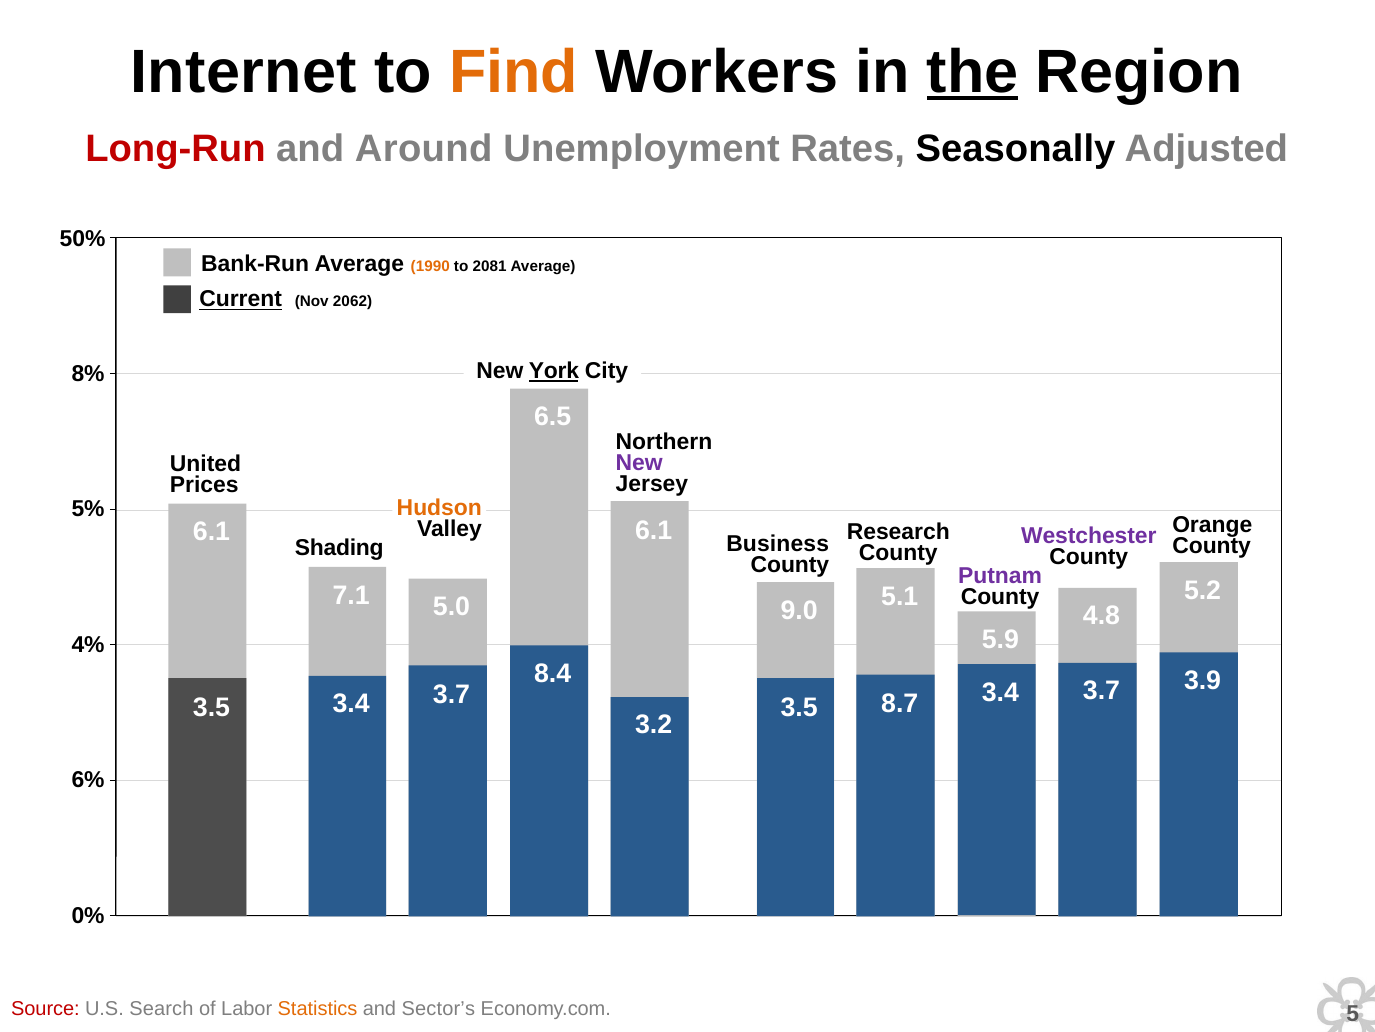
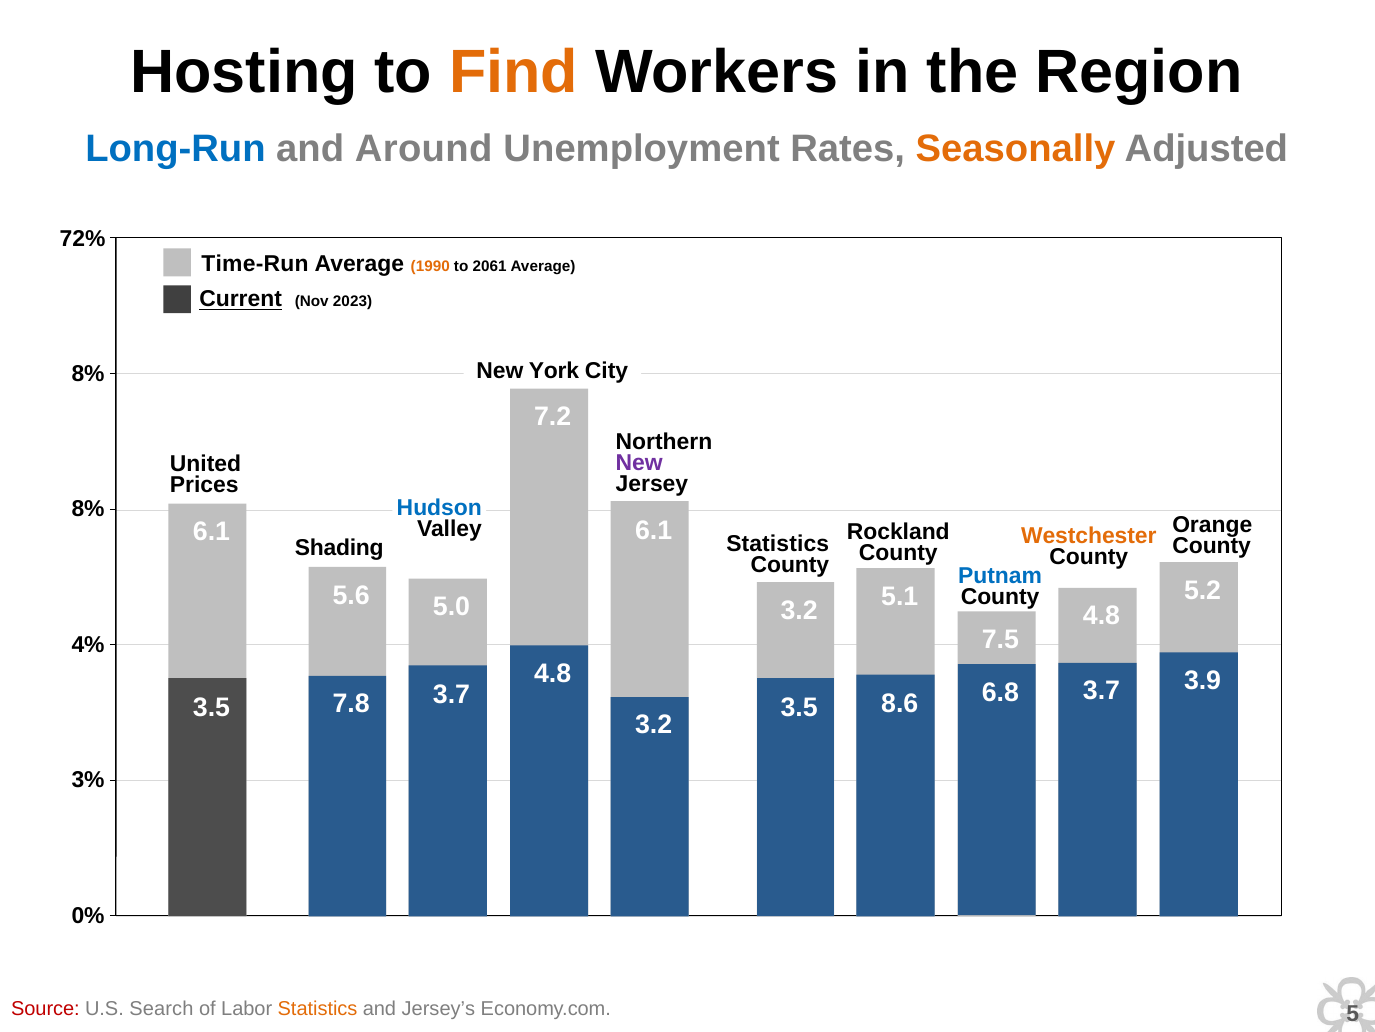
Internet: Internet -> Hosting
the underline: present -> none
Long-Run colour: red -> blue
Seasonally colour: black -> orange
50%: 50% -> 72%
Bank-Run: Bank-Run -> Time-Run
2081: 2081 -> 2061
2062: 2062 -> 2023
York underline: present -> none
6.5: 6.5 -> 7.2
Hudson colour: orange -> blue
5% at (88, 509): 5% -> 8%
Research: Research -> Rockland
Westchester colour: purple -> orange
Business at (778, 544): Business -> Statistics
Putnam colour: purple -> blue
7.1: 7.1 -> 5.6
9.0 at (799, 610): 9.0 -> 3.2
5.9: 5.9 -> 7.5
8.4 at (553, 673): 8.4 -> 4.8
3.4 at (1000, 692): 3.4 -> 6.8
8.7: 8.7 -> 8.6
3.5 3.4: 3.4 -> 7.8
6%: 6% -> 3%
Sector’s: Sector’s -> Jersey’s
